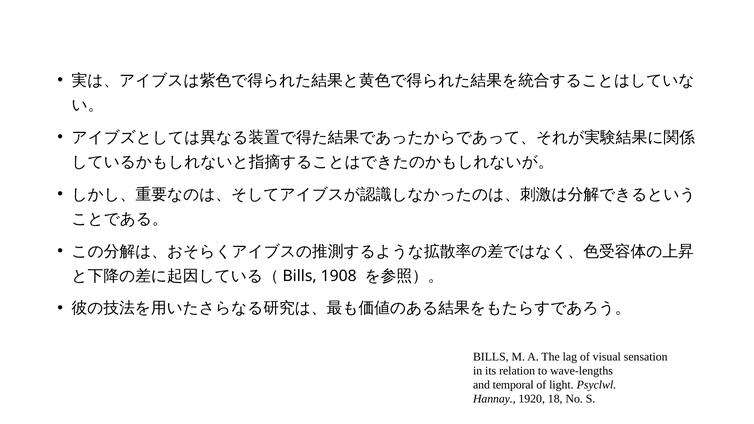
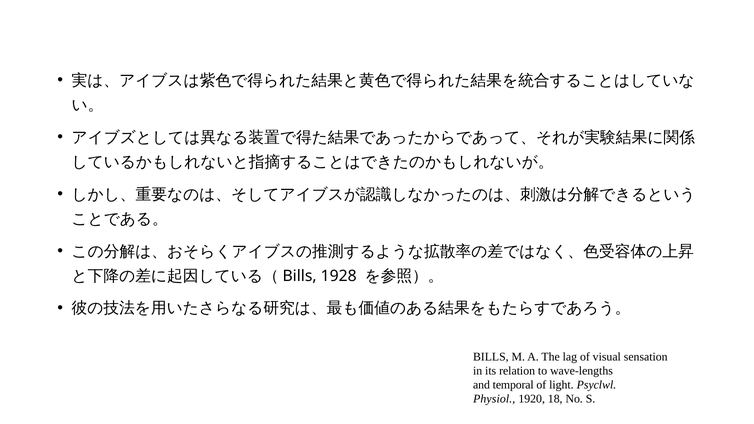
1908: 1908 -> 1928
Hannay: Hannay -> Physiol
